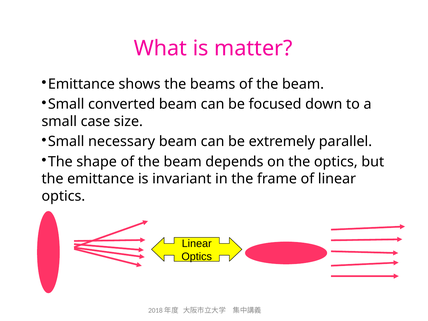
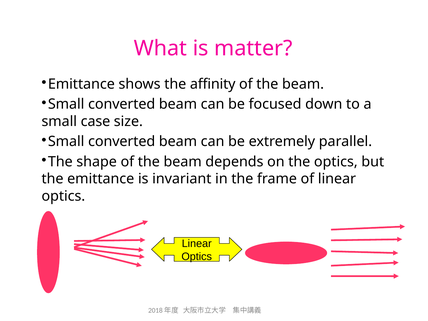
beams: beams -> affinity
necessary at (122, 142): necessary -> converted
